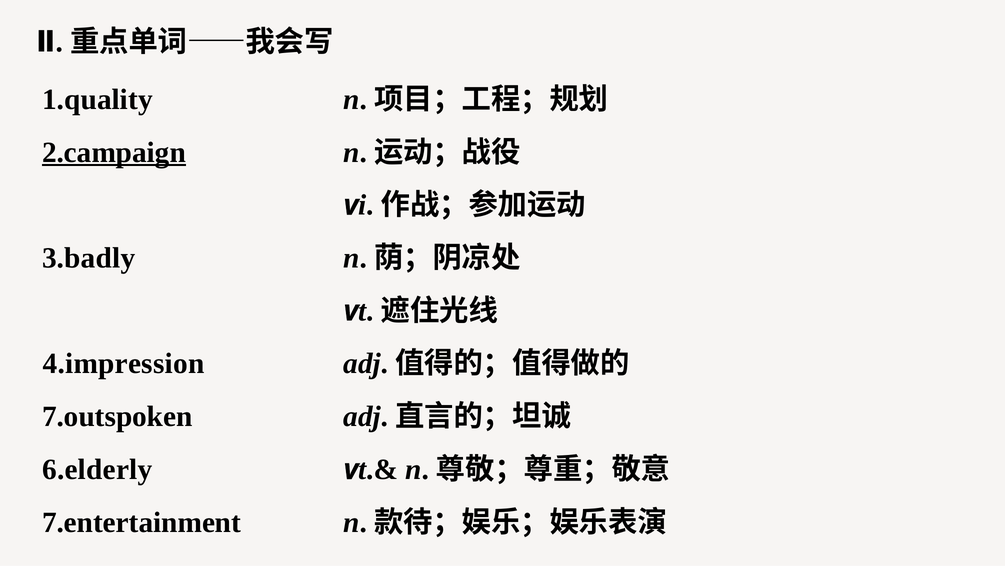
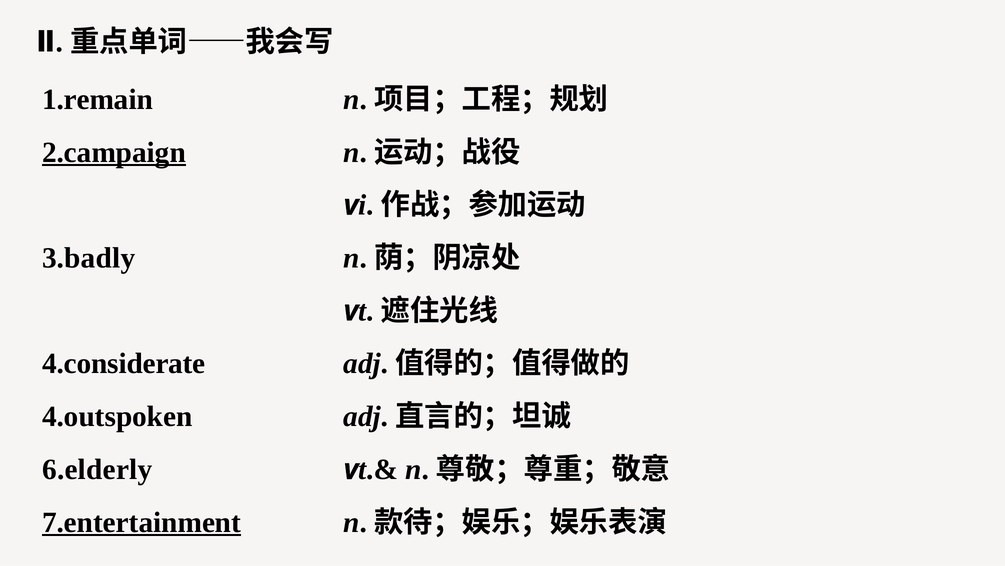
1.quality: 1.quality -> 1.remain
4.impression: 4.impression -> 4.considerate
7.outspoken: 7.outspoken -> 4.outspoken
7.entertainment underline: none -> present
